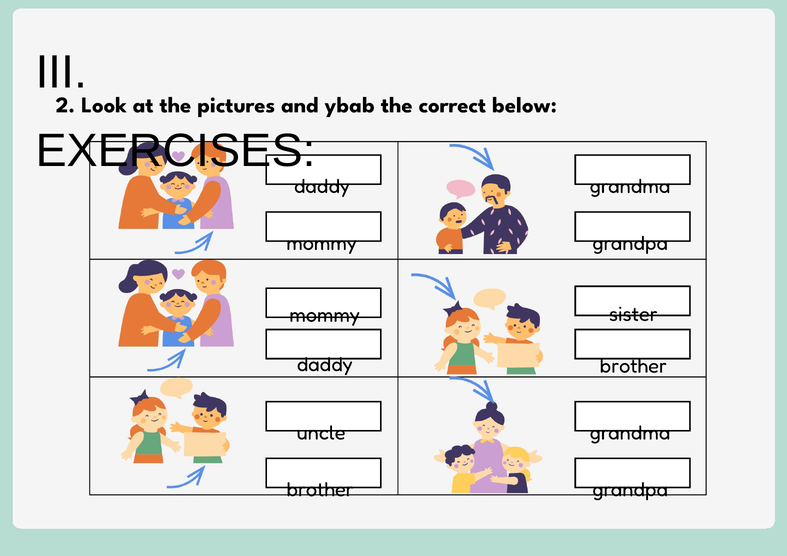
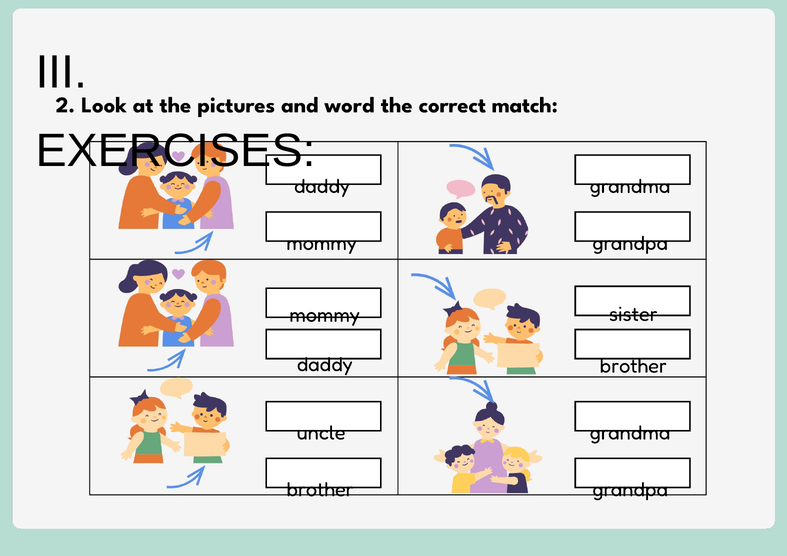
ybab: ybab -> word
below: below -> match
